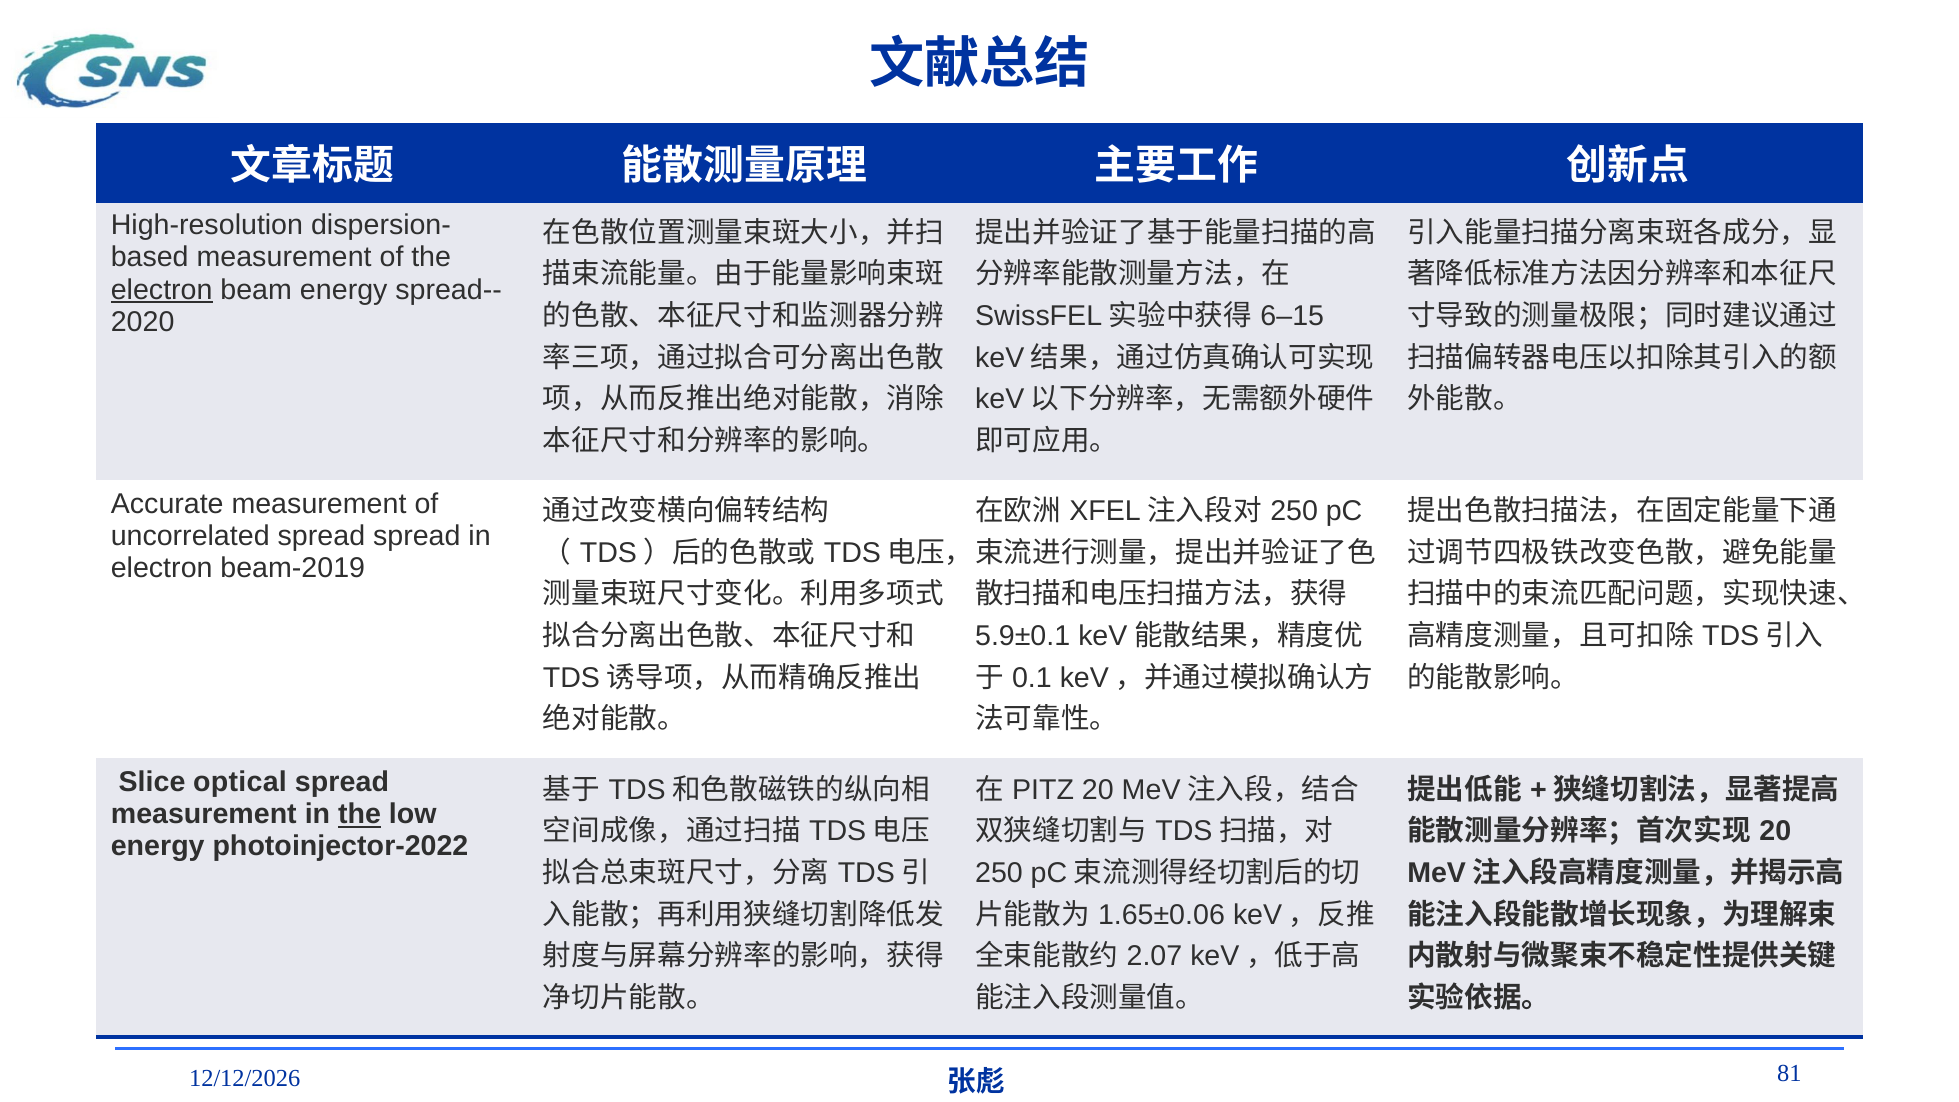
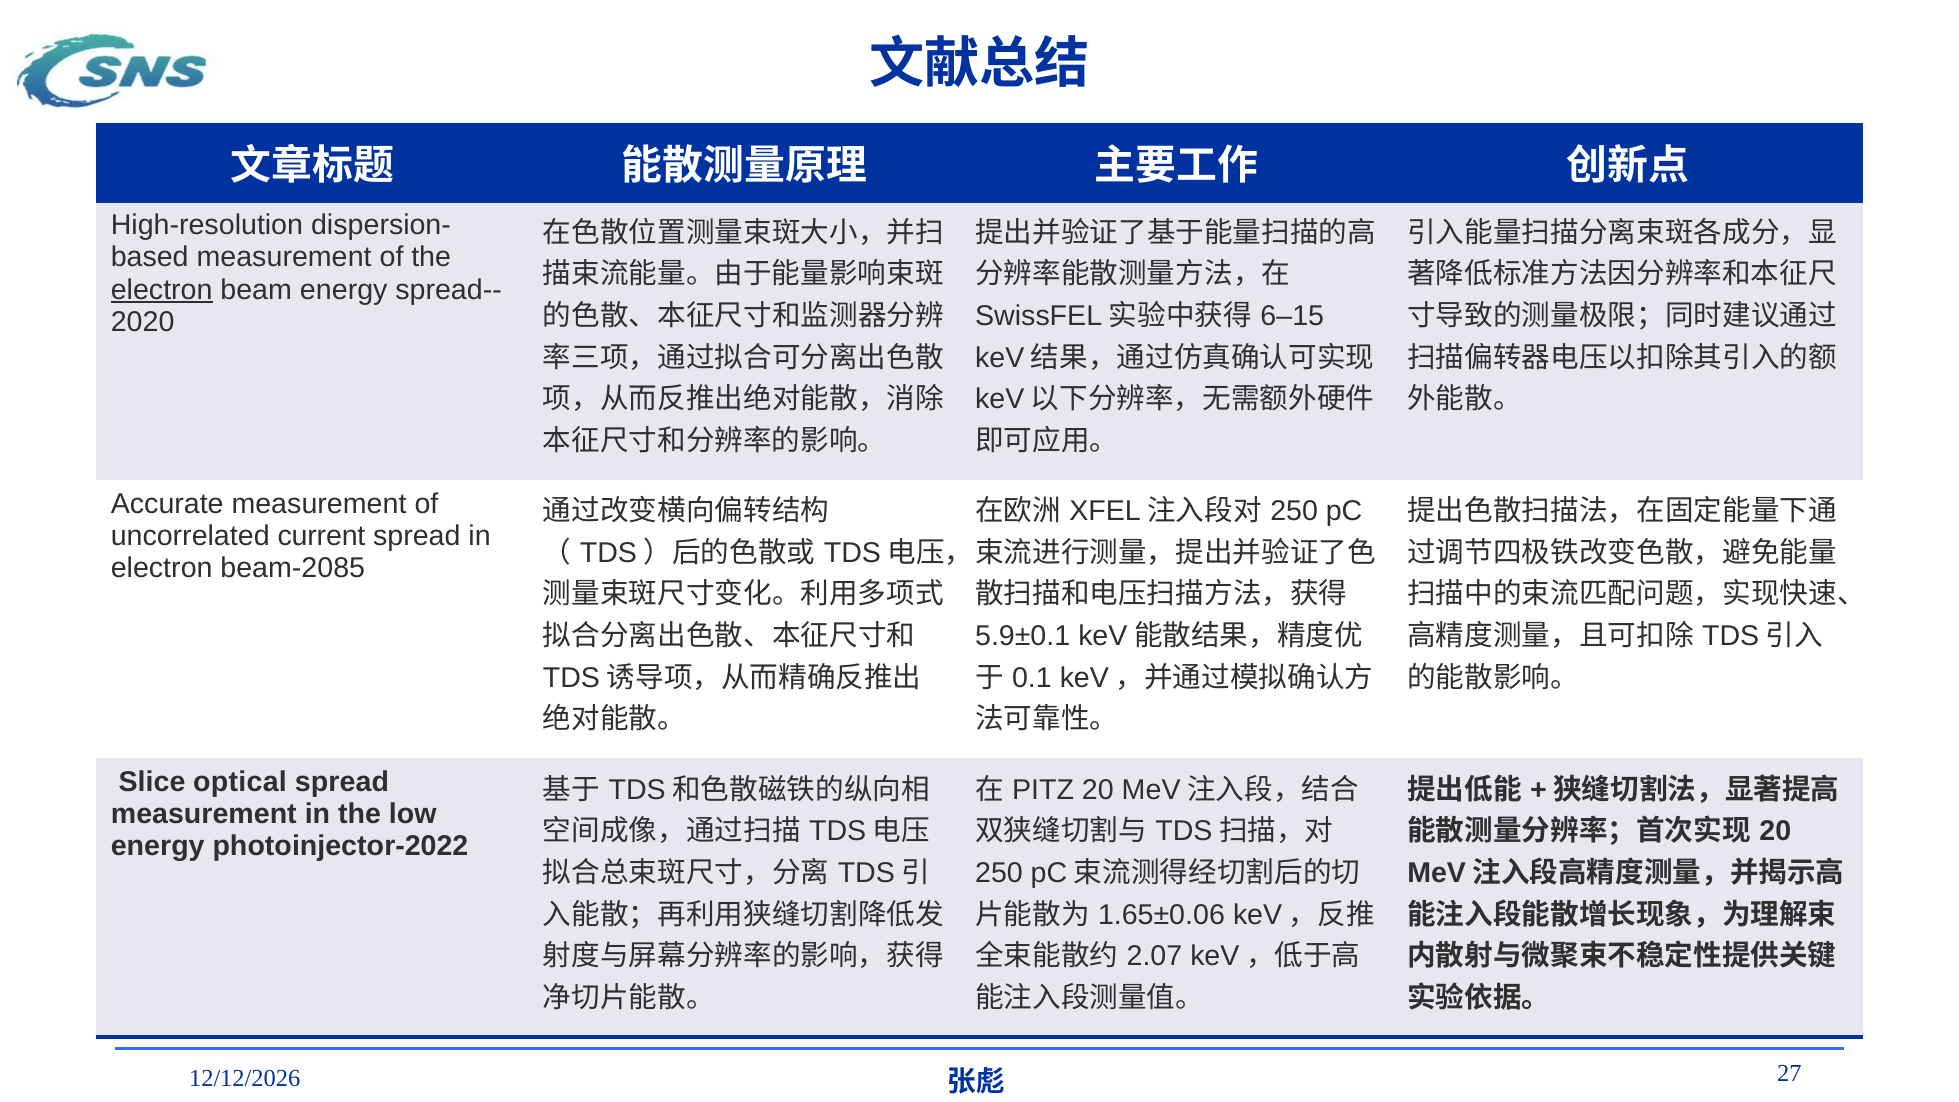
uncorrelated spread: spread -> current
beam-2019: beam-2019 -> beam-2085
the at (360, 814) underline: present -> none
81: 81 -> 27
